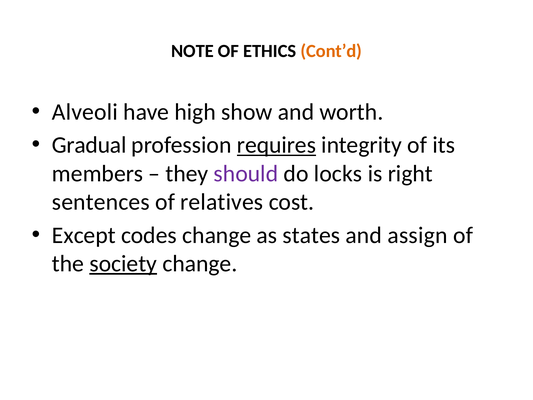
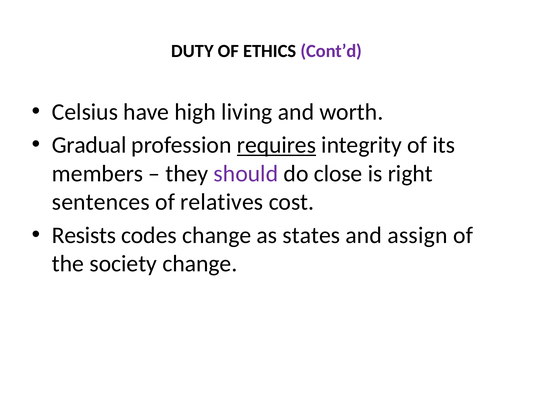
NOTE: NOTE -> DUTY
Cont’d colour: orange -> purple
Alveoli: Alveoli -> Celsius
show: show -> living
locks: locks -> close
Except: Except -> Resists
society underline: present -> none
